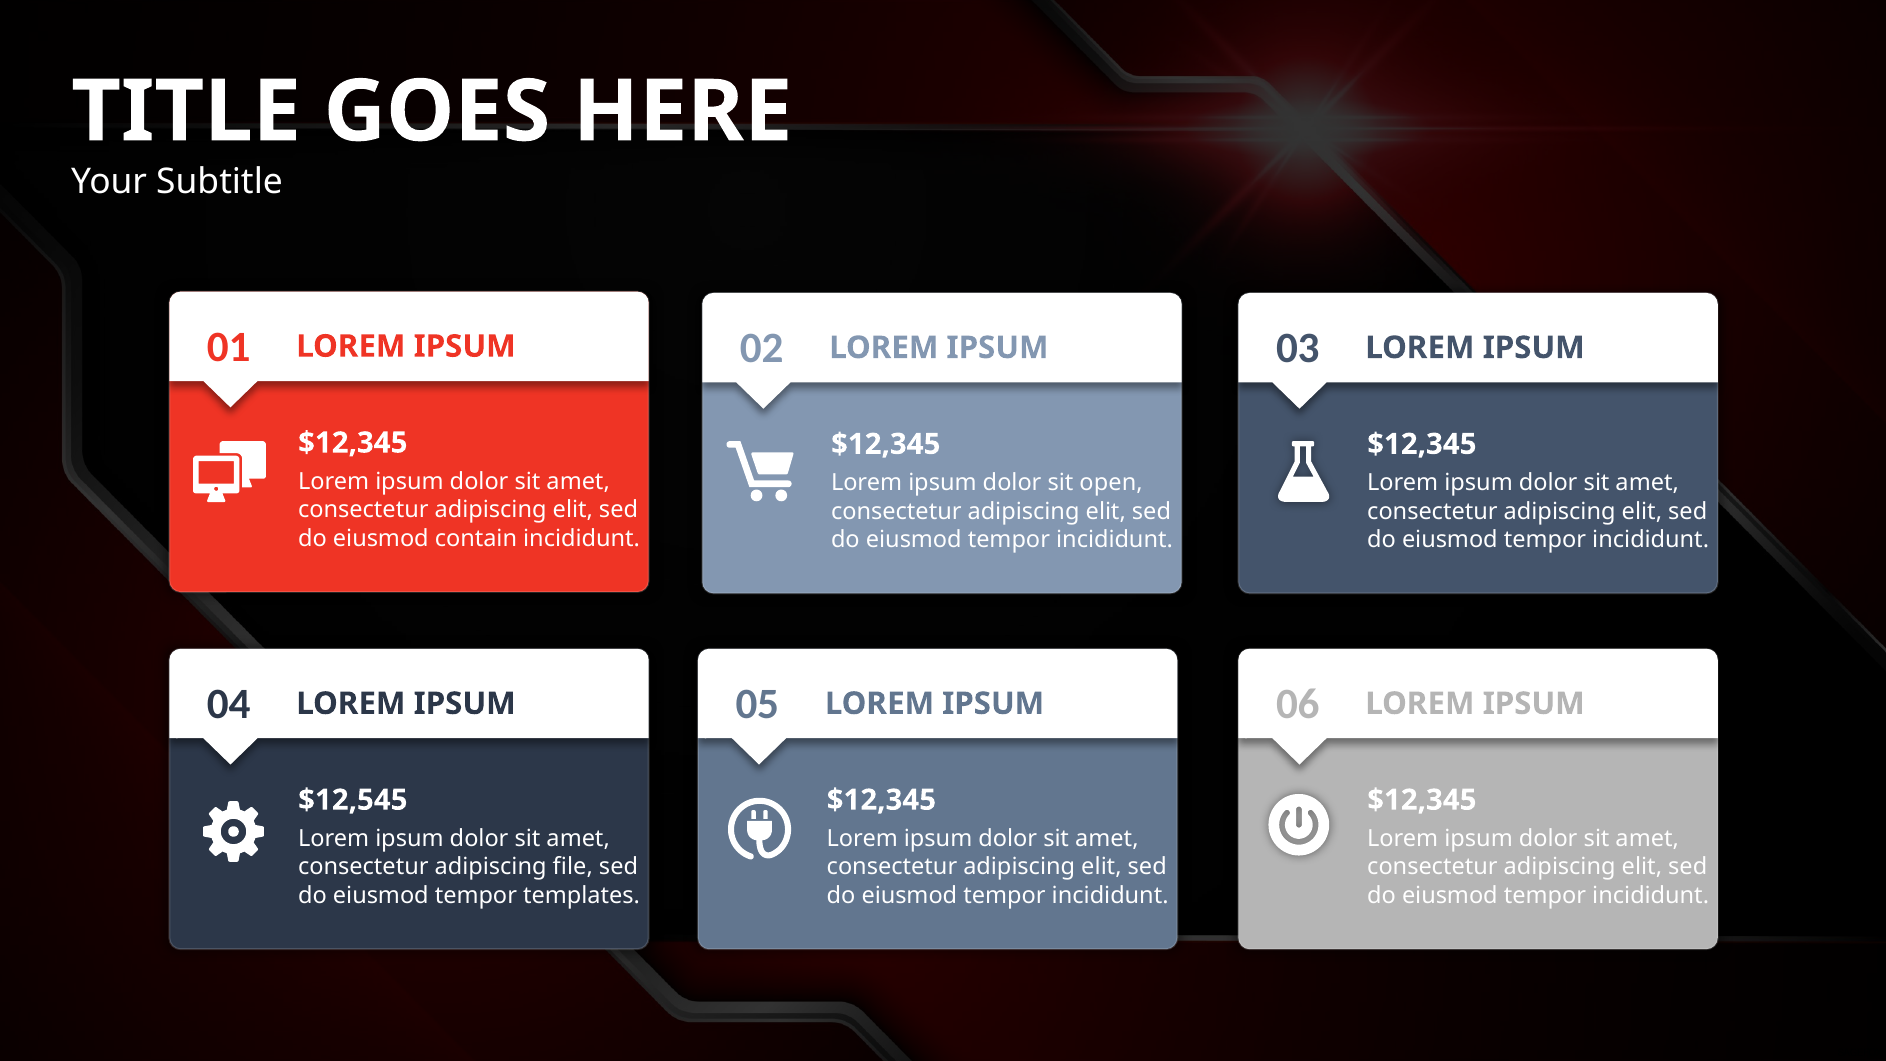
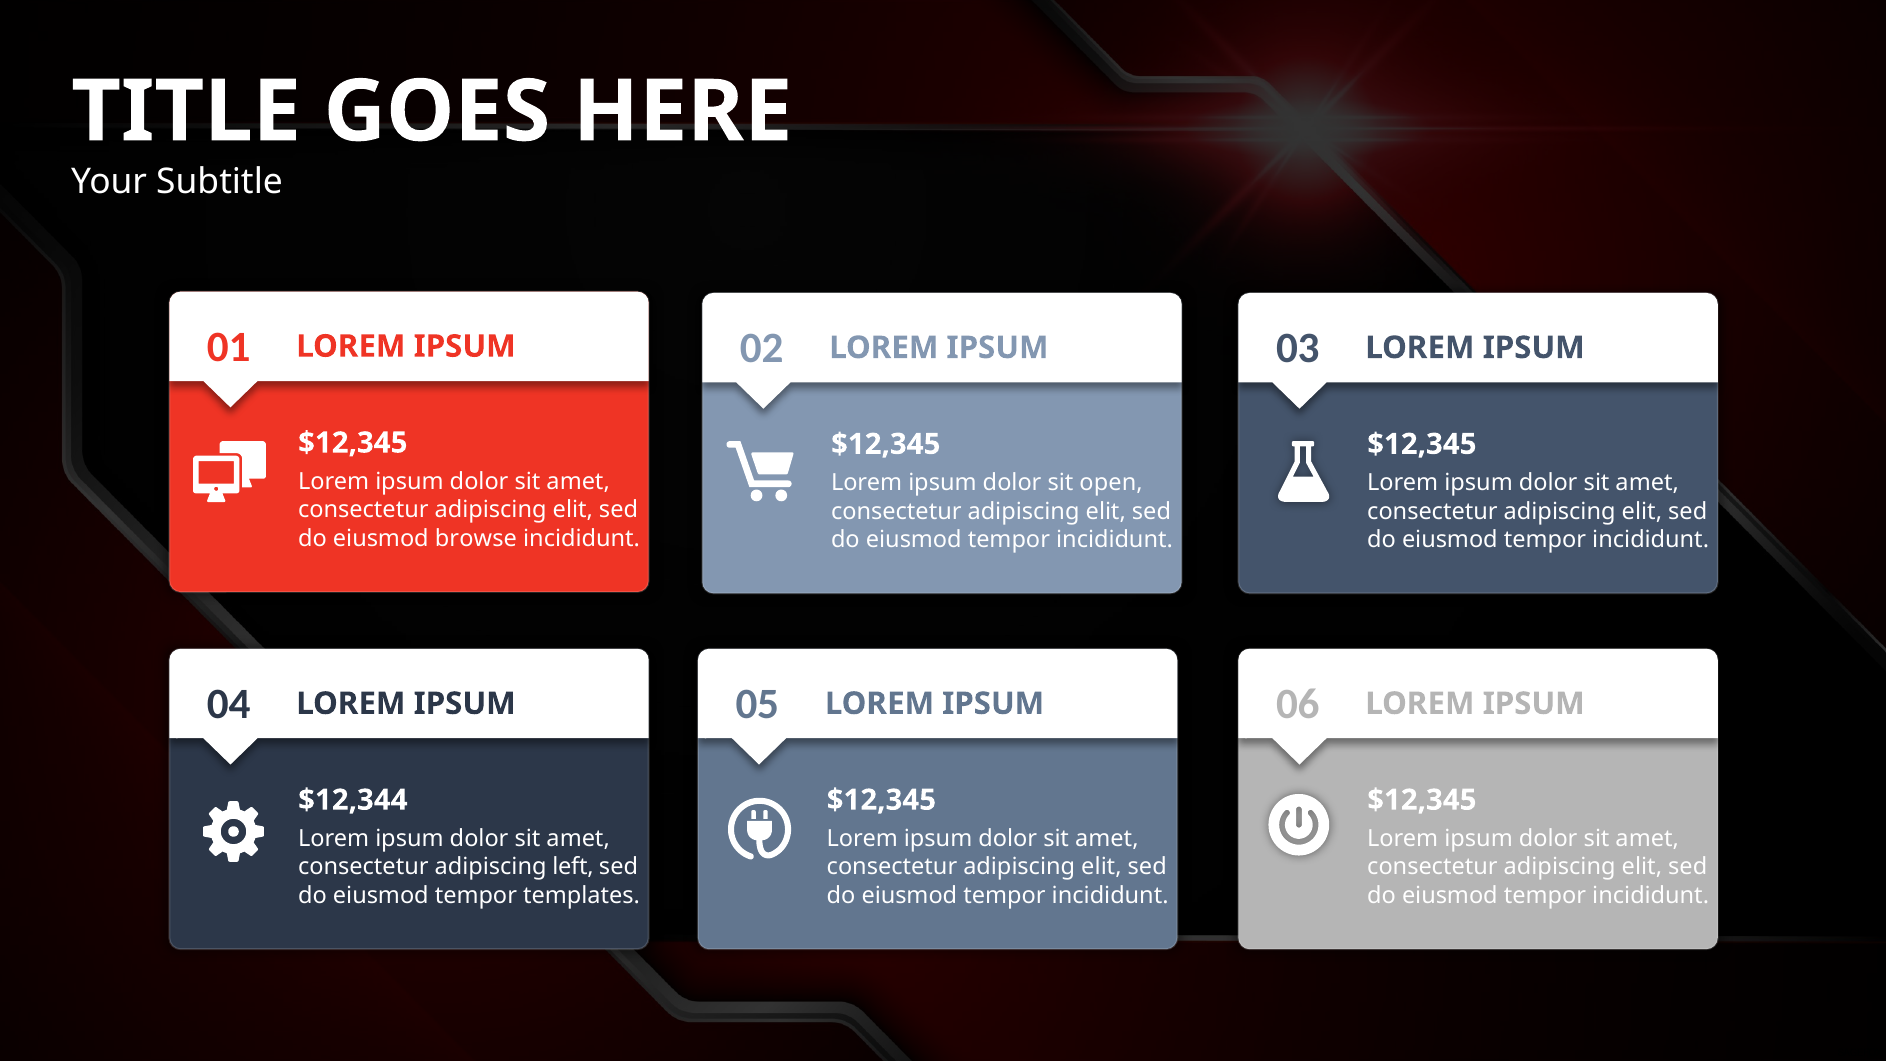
contain: contain -> browse
$12,545: $12,545 -> $12,344
file: file -> left
